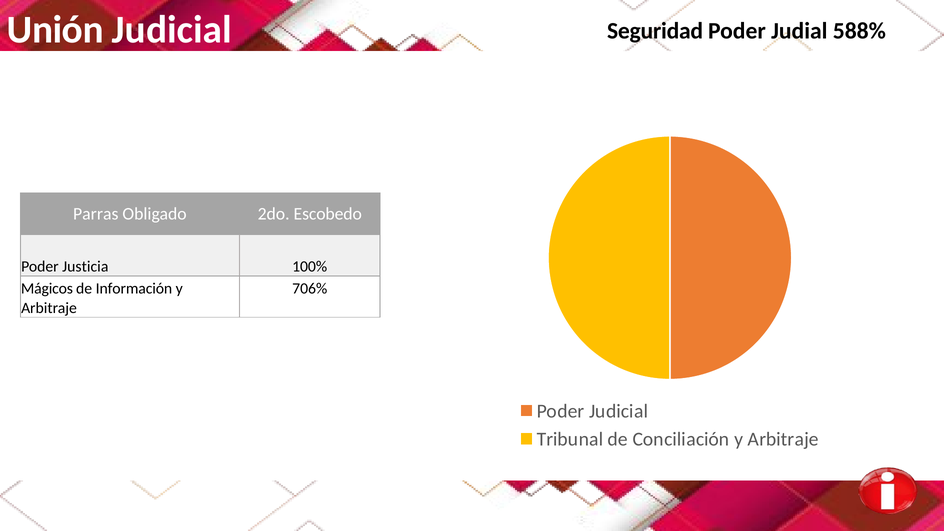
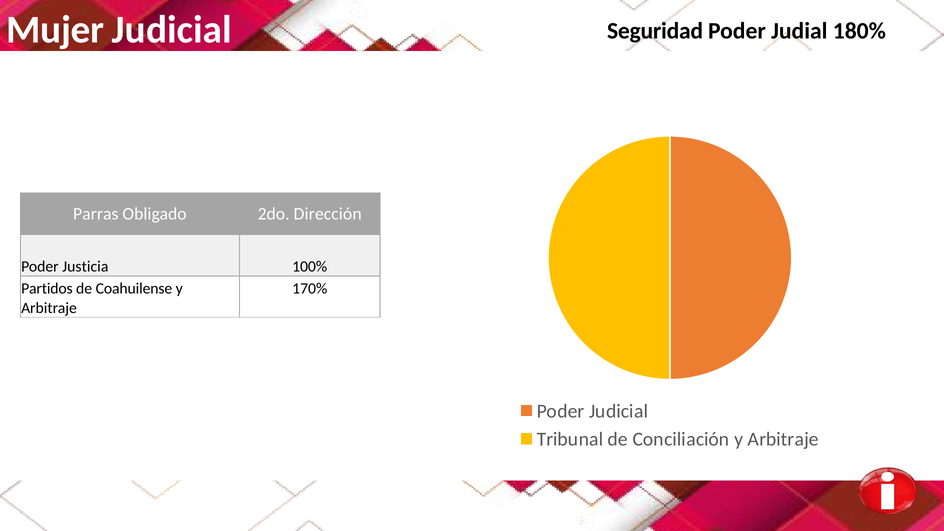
Unión: Unión -> Mujer
588%: 588% -> 180%
Escobedo: Escobedo -> Dirección
Mágicos: Mágicos -> Partidos
Información: Información -> Coahuilense
706%: 706% -> 170%
